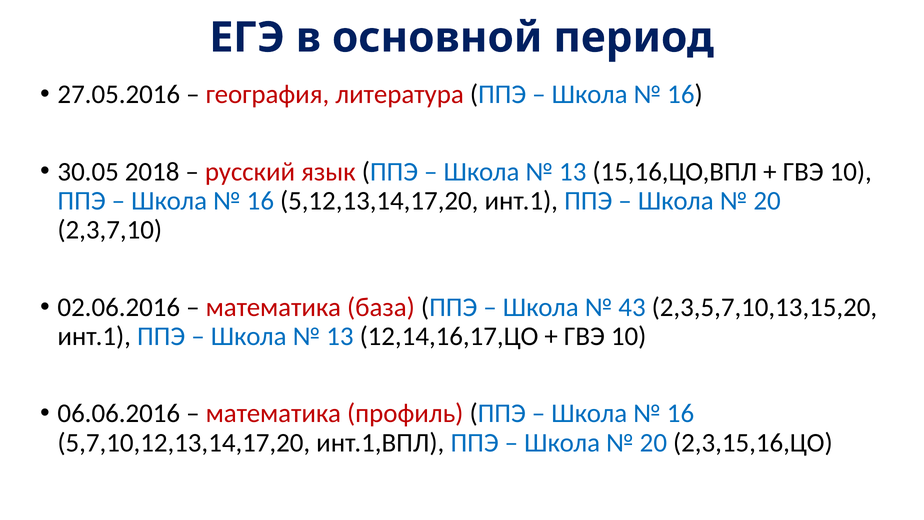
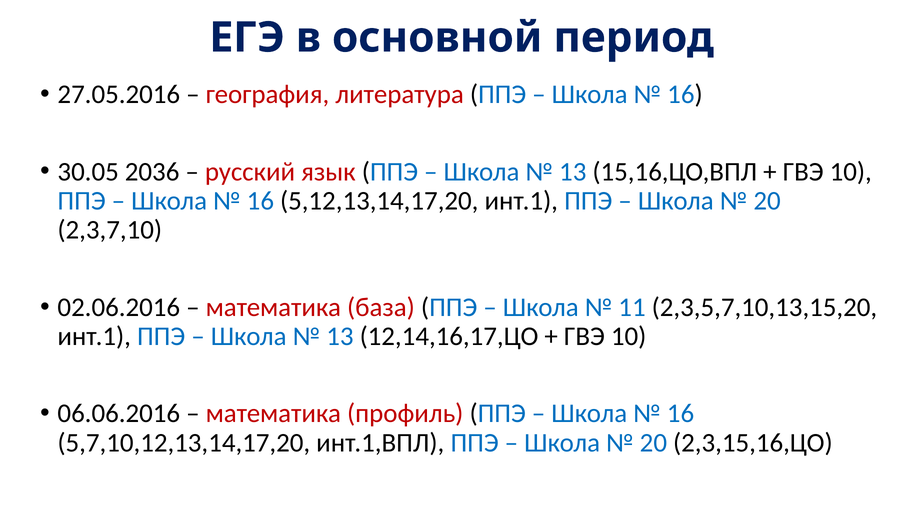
2018: 2018 -> 2036
43: 43 -> 11
